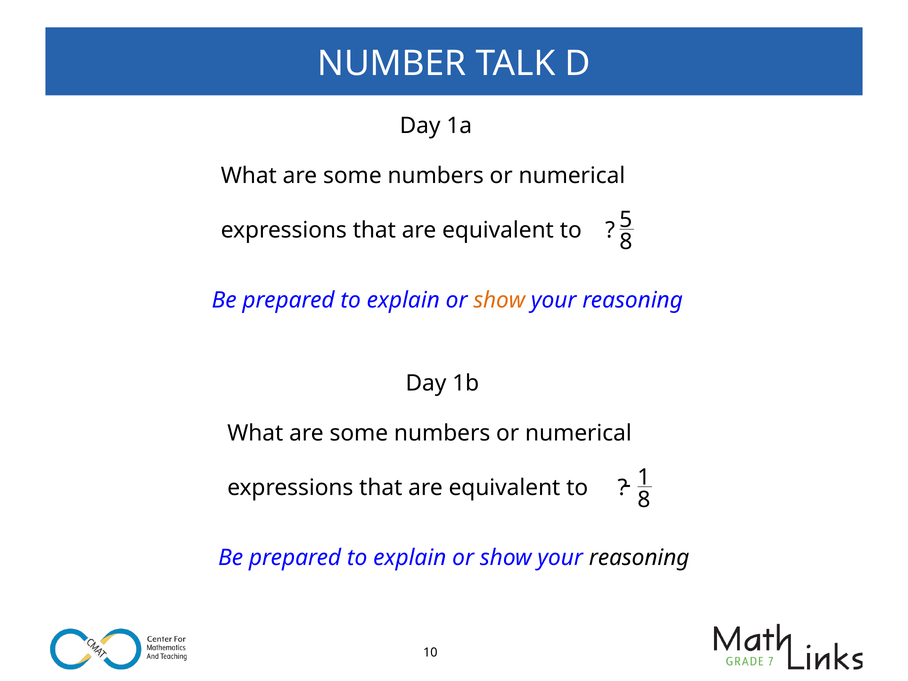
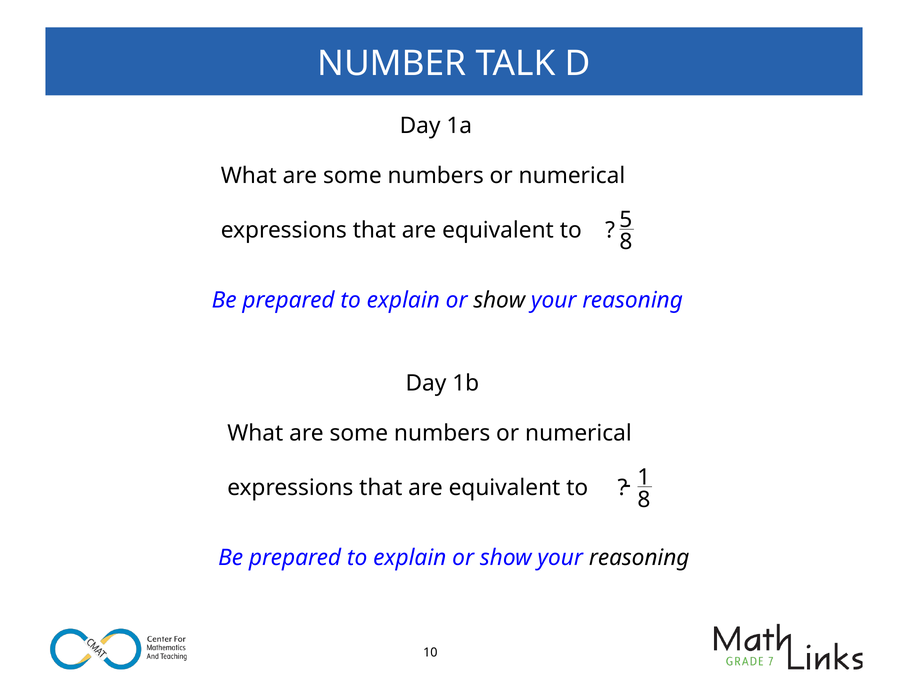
show at (499, 300) colour: orange -> black
